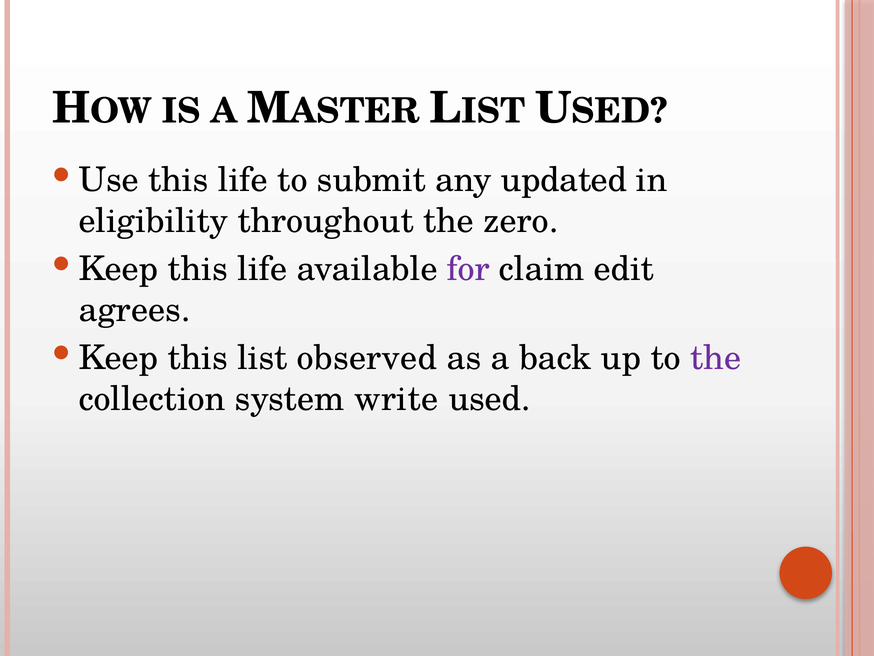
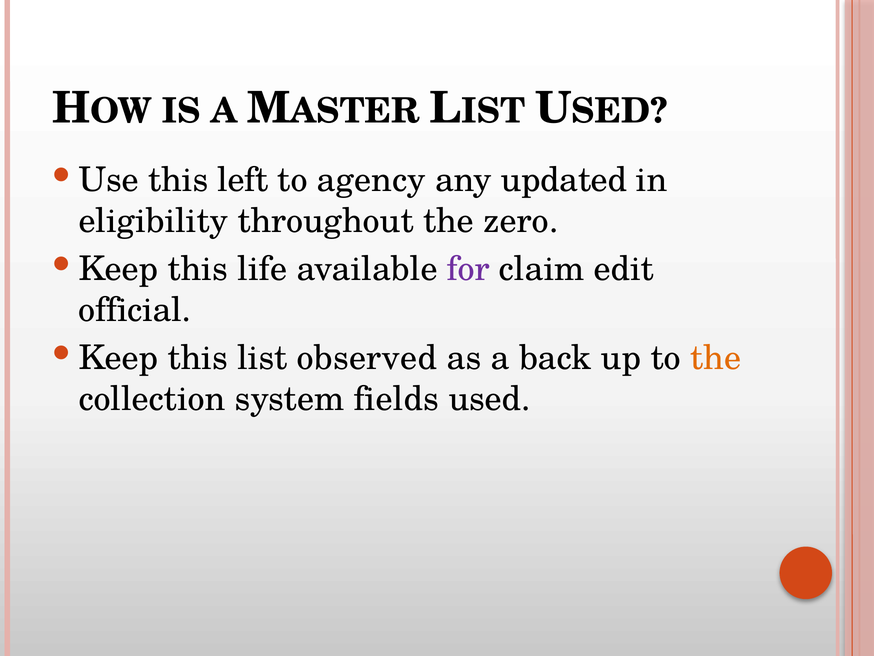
life at (243, 180): life -> left
submit: submit -> agency
agrees: agrees -> official
the at (716, 358) colour: purple -> orange
write: write -> fields
